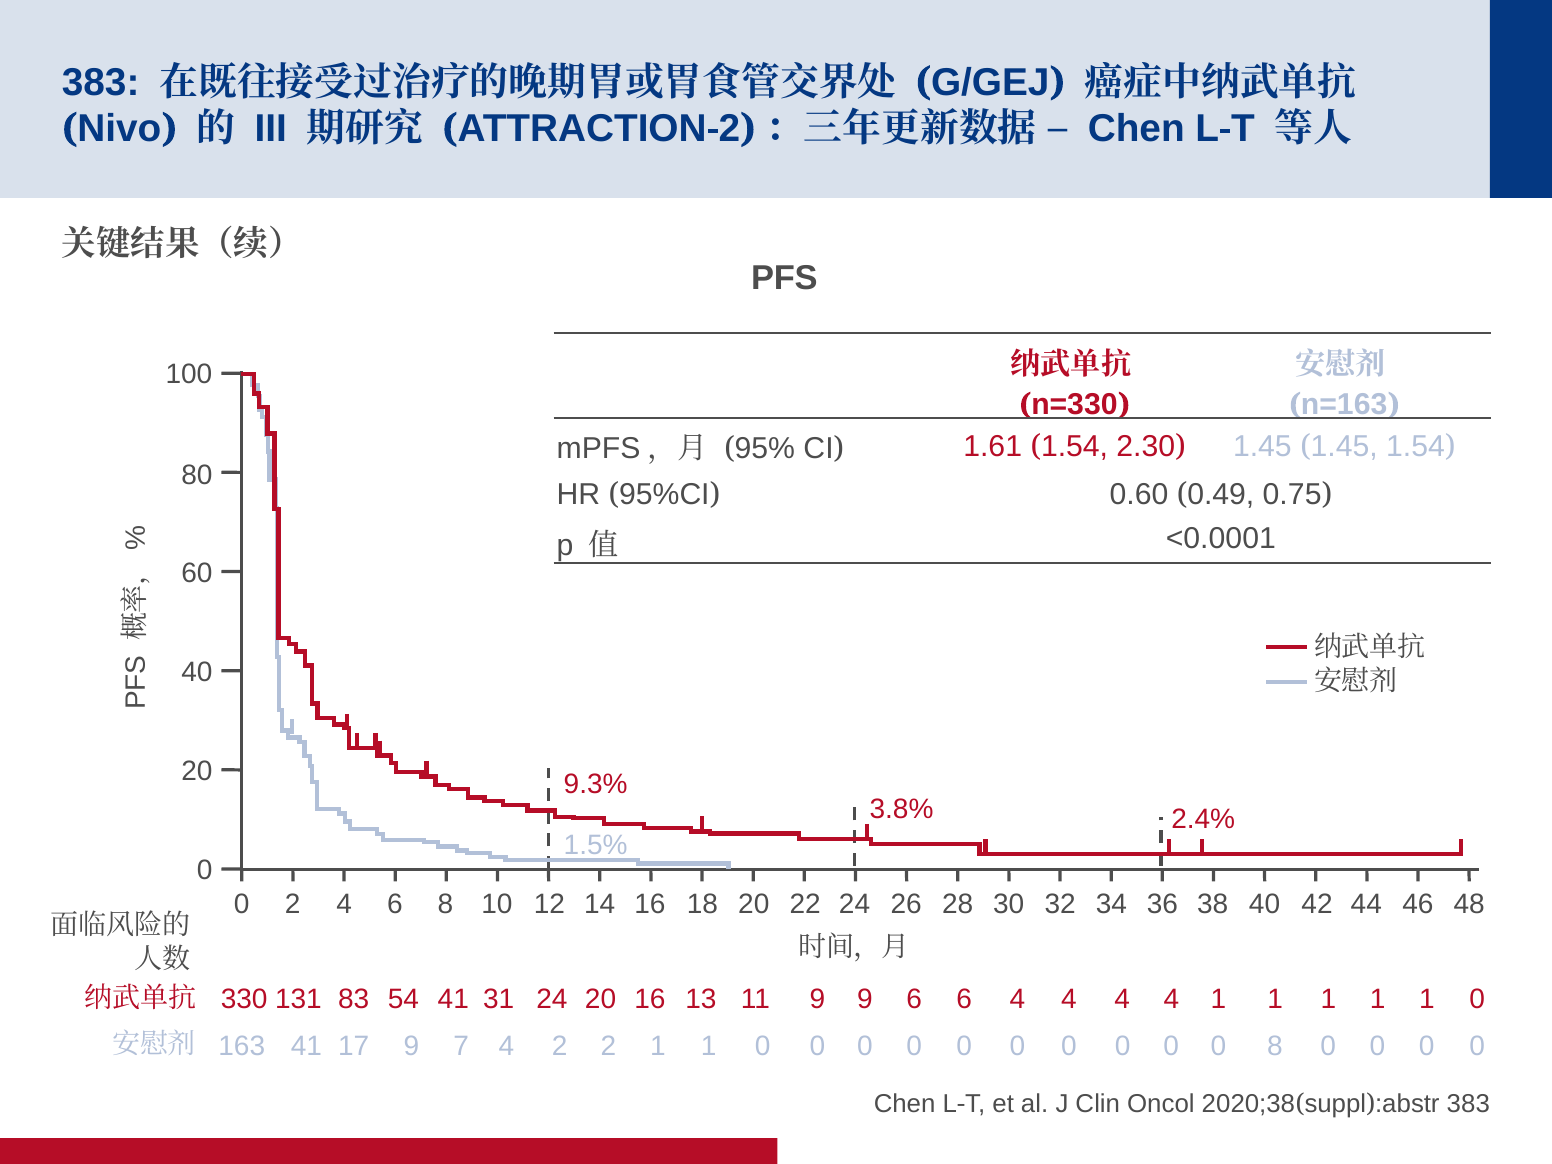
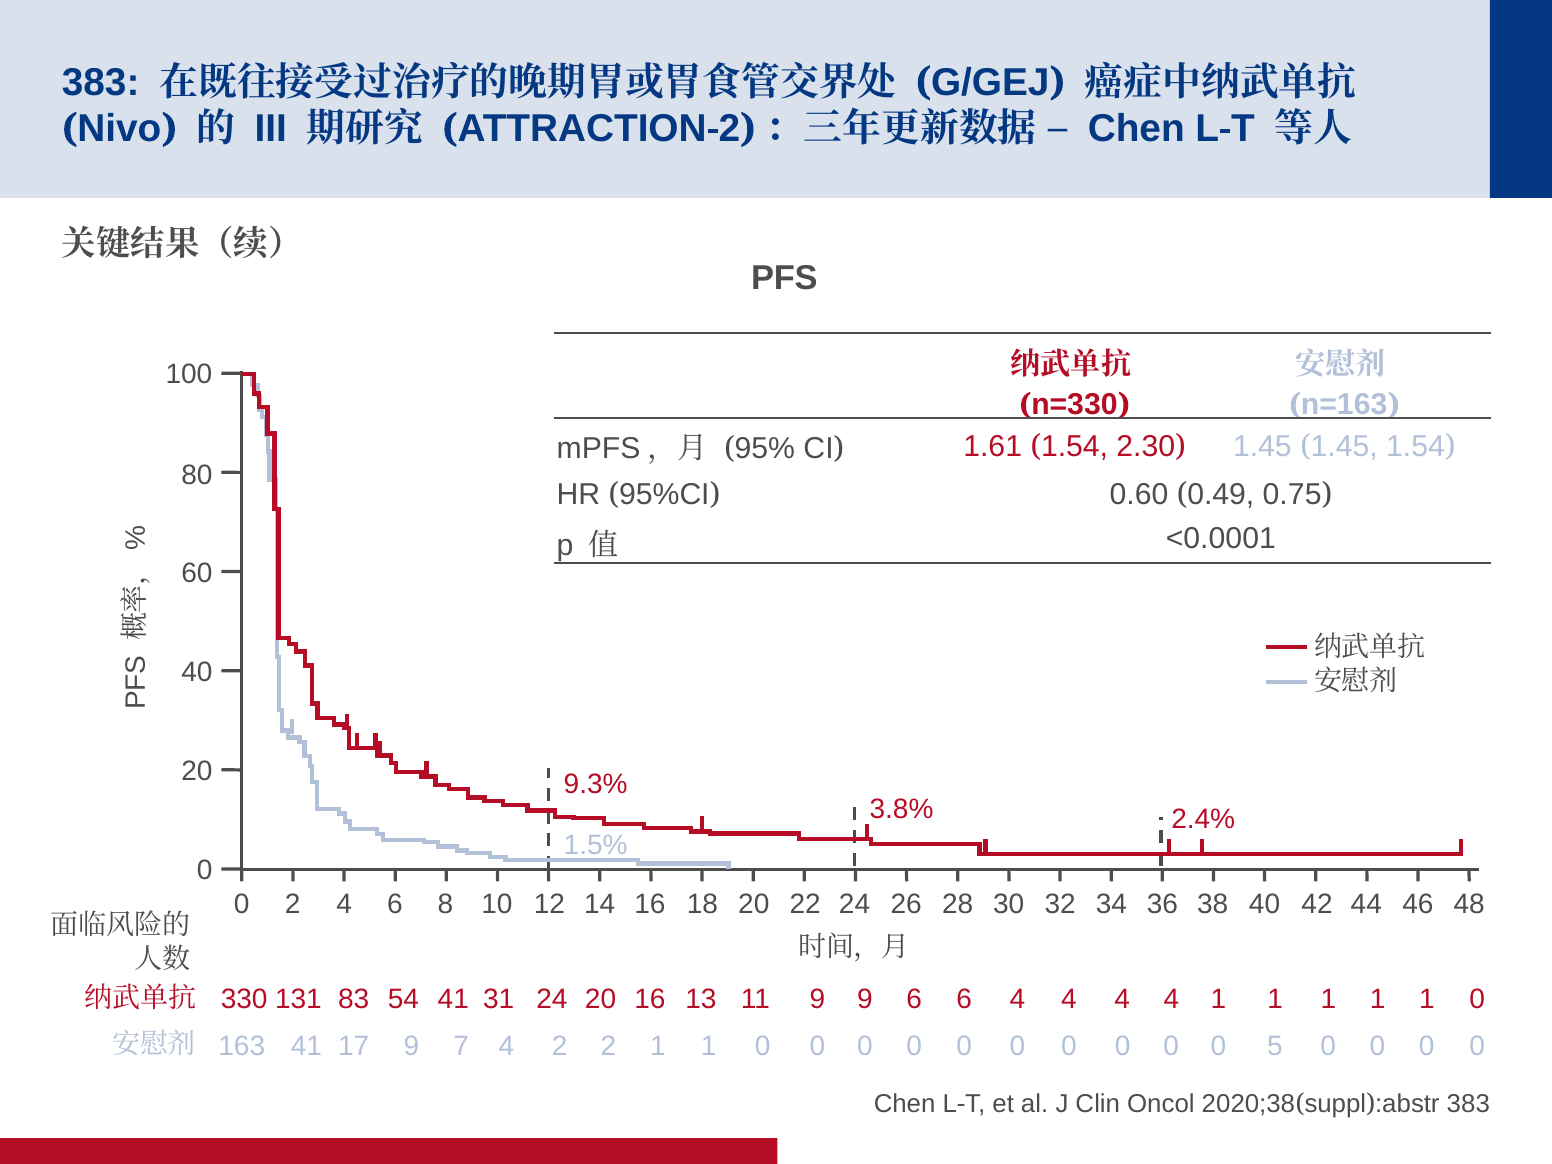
0 8: 8 -> 5
